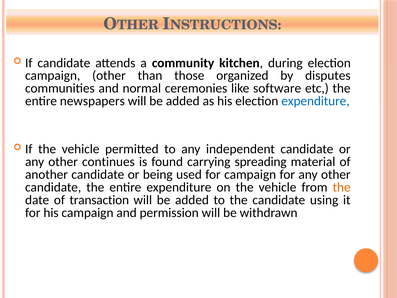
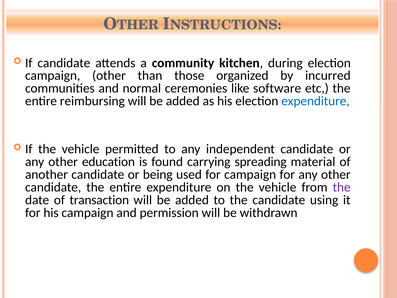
disputes: disputes -> incurred
newspapers: newspapers -> reimbursing
continues: continues -> education
the at (342, 187) colour: orange -> purple
